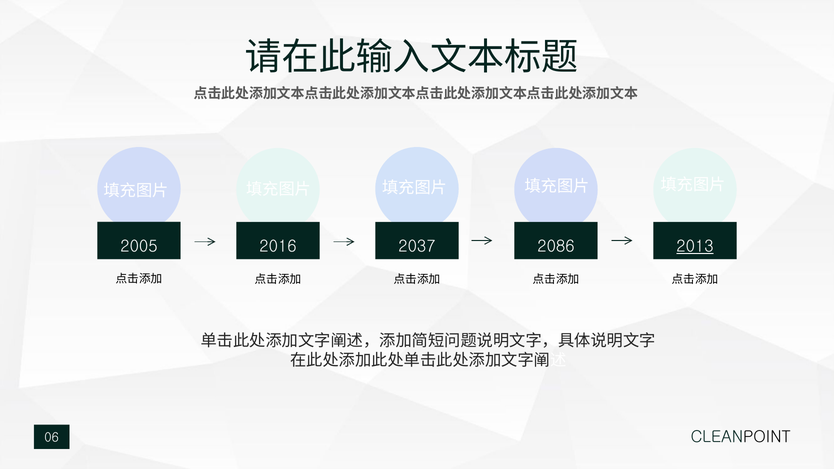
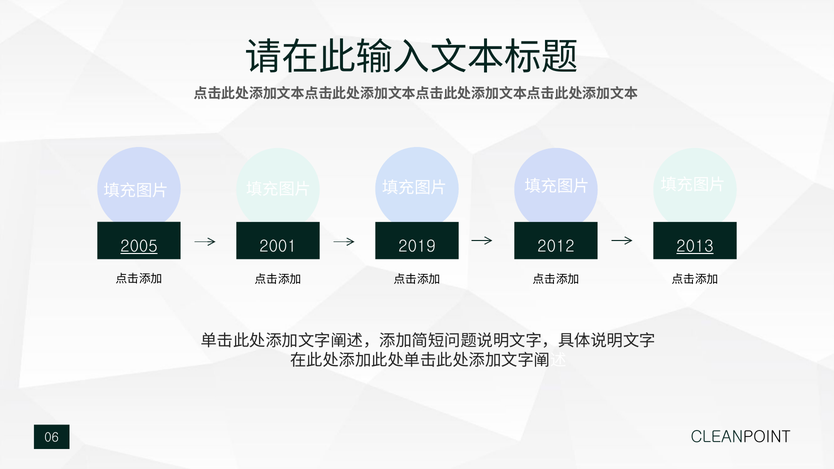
2005 underline: none -> present
2016: 2016 -> 2001
2037: 2037 -> 2019
2086: 2086 -> 2012
